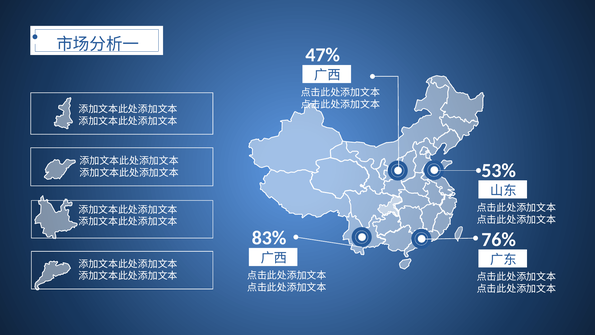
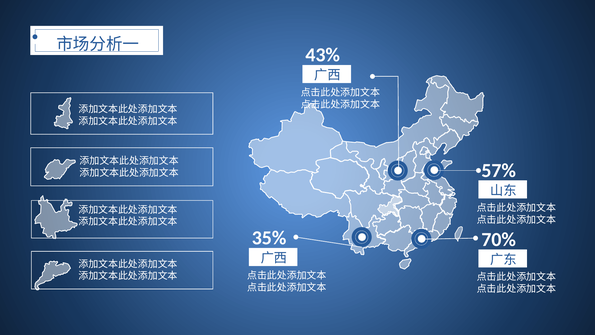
47%: 47% -> 43%
53%: 53% -> 57%
83%: 83% -> 35%
76%: 76% -> 70%
